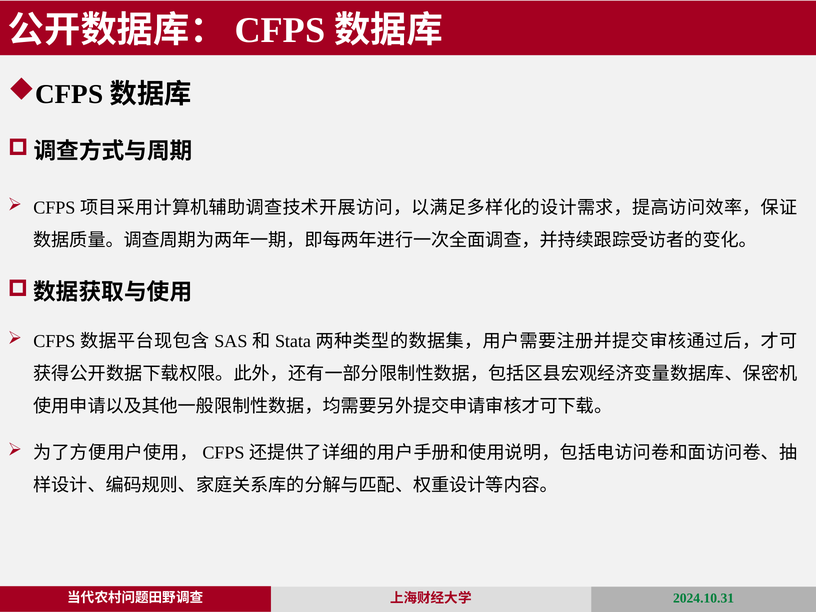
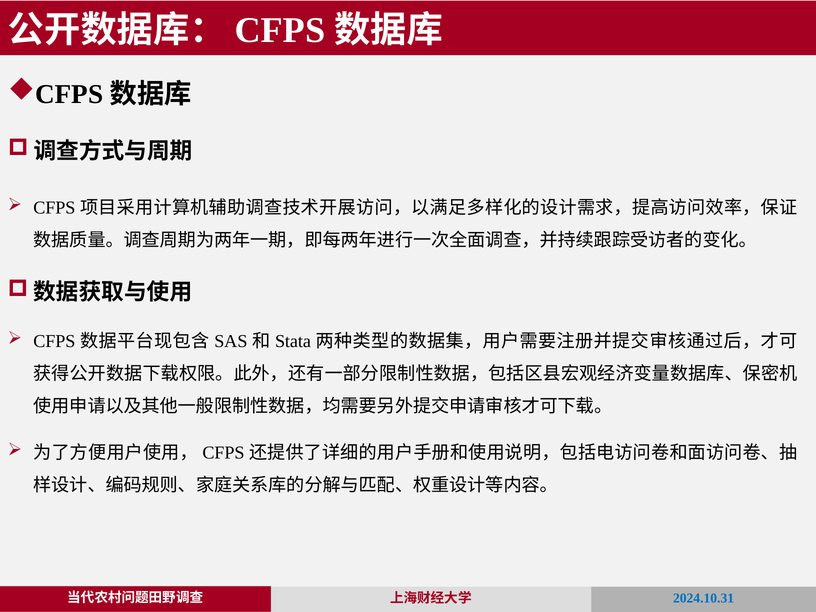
2024.10.31 colour: green -> blue
